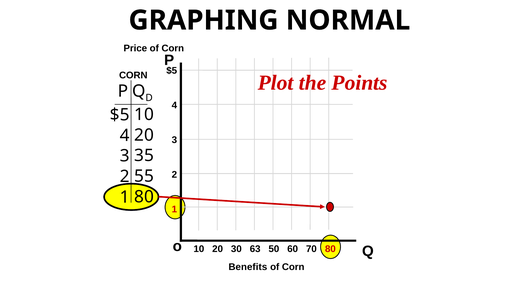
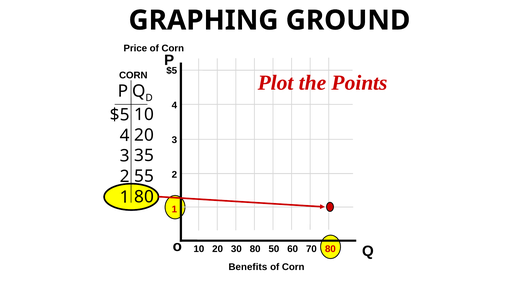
NORMAL: NORMAL -> GROUND
30 63: 63 -> 80
